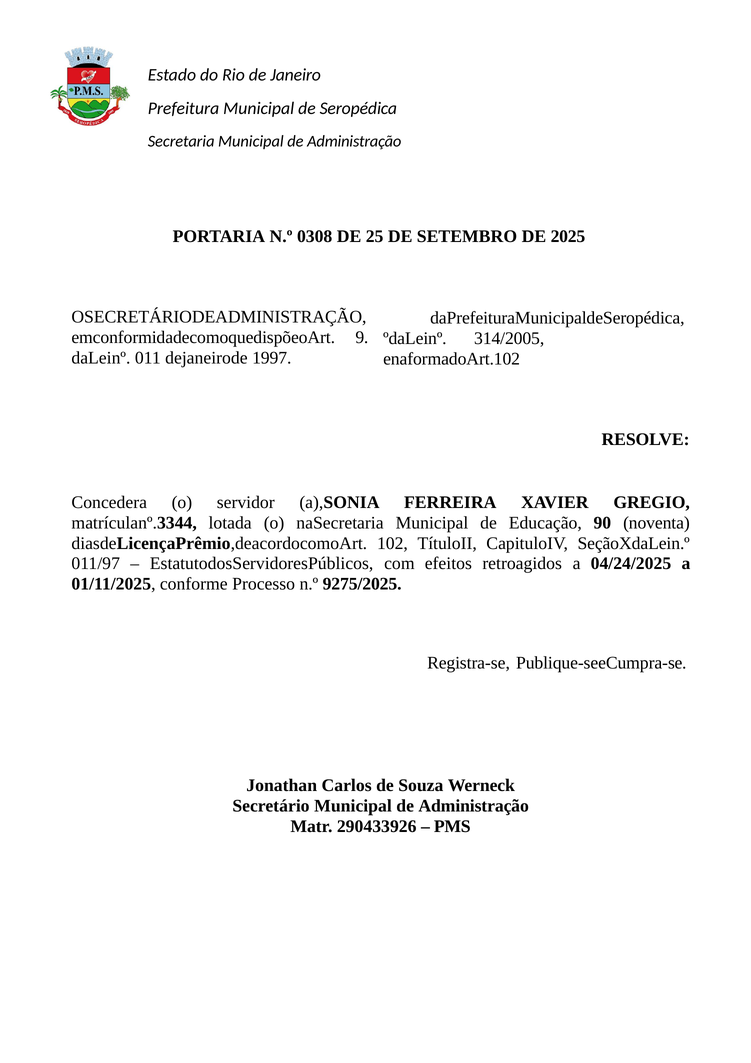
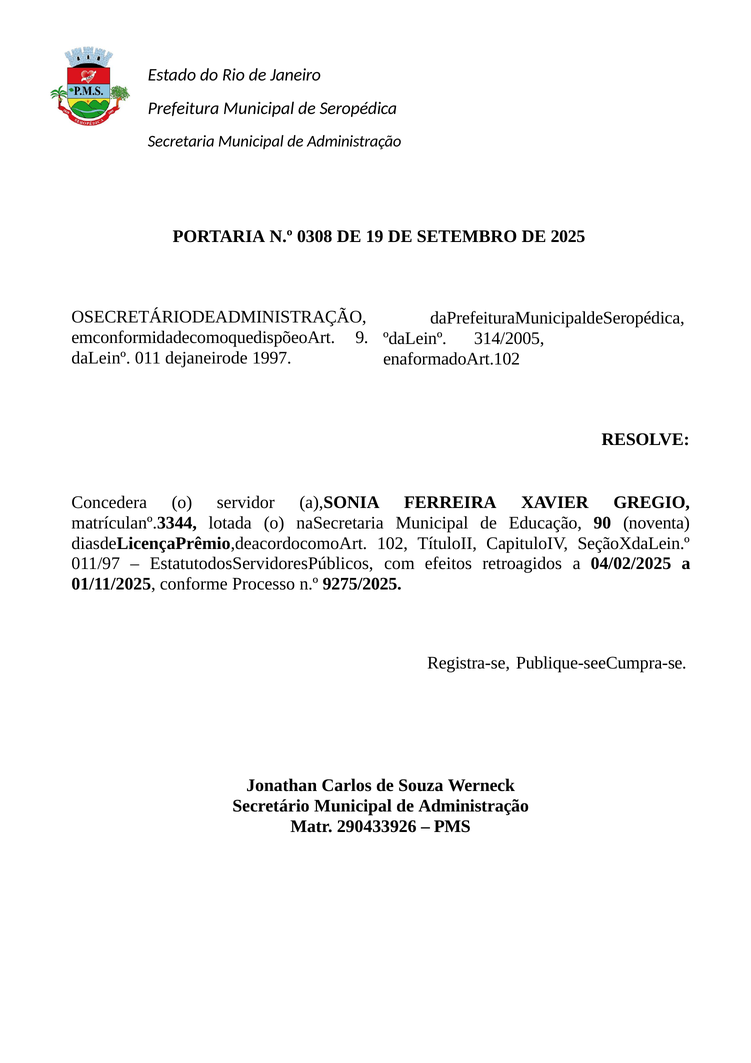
25: 25 -> 19
04/24/2025: 04/24/2025 -> 04/02/2025
